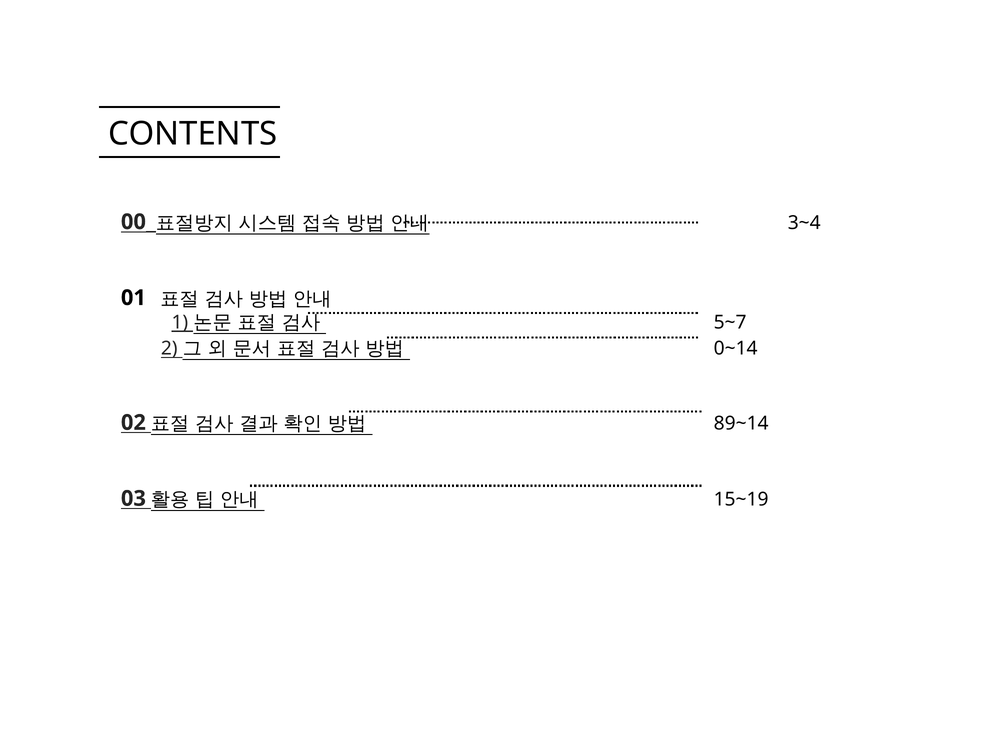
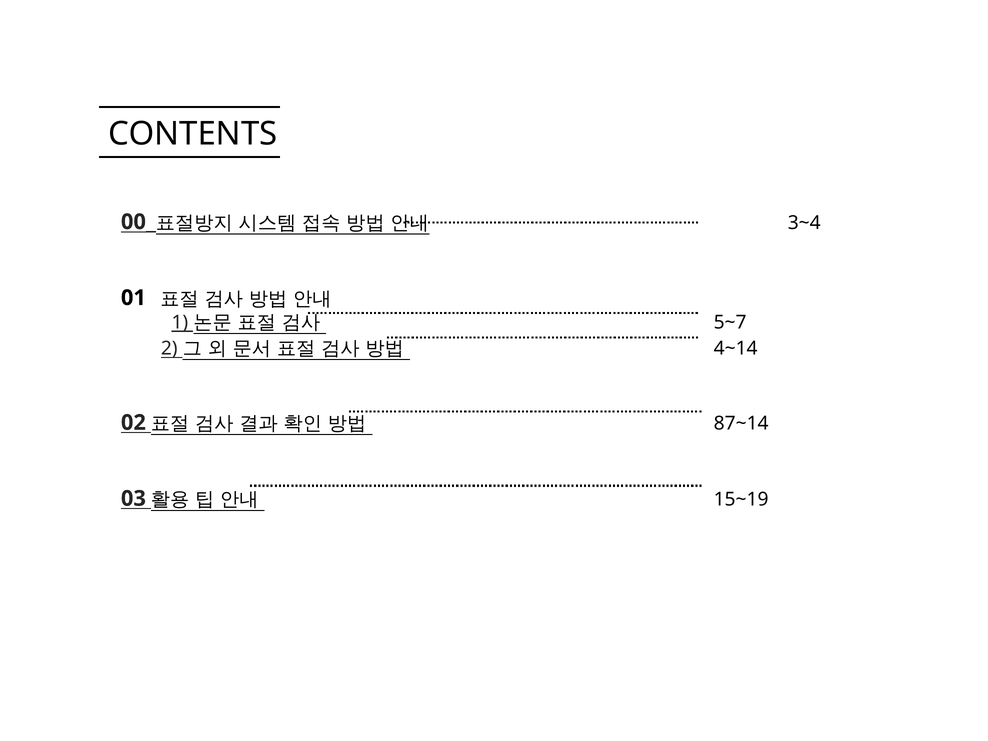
0~14: 0~14 -> 4~14
89~14: 89~14 -> 87~14
